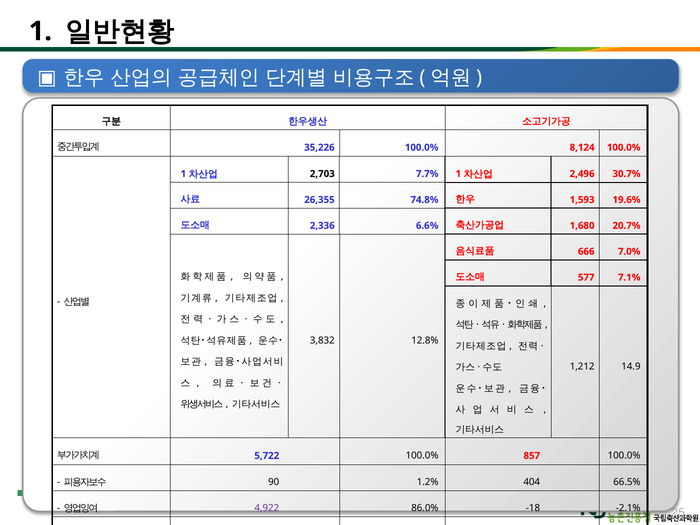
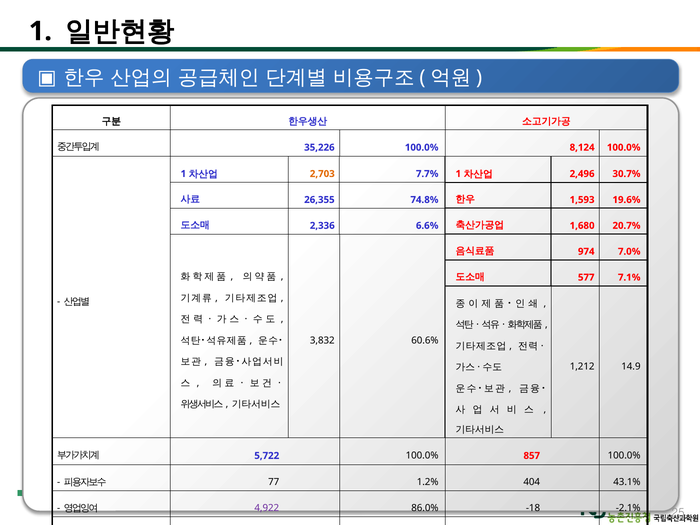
2,703 colour: black -> orange
666: 666 -> 974
12.8%: 12.8% -> 60.6%
90: 90 -> 77
66.5%: 66.5% -> 43.1%
